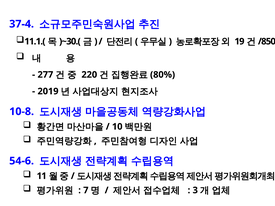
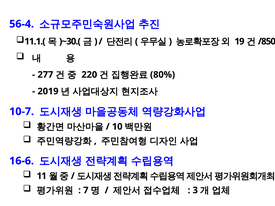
37-4: 37-4 -> 56-4
10-8: 10-8 -> 10-7
54-6: 54-6 -> 16-6
